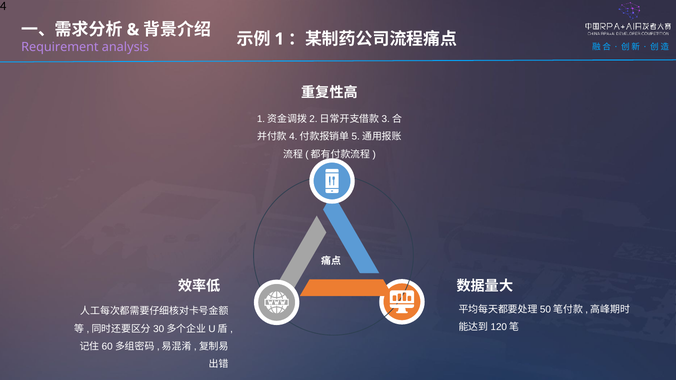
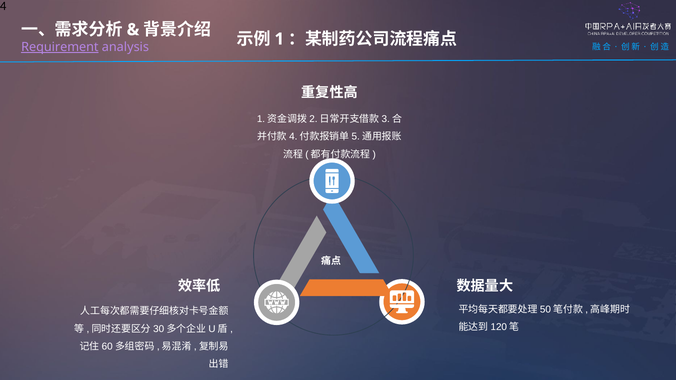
Requirement underline: none -> present
